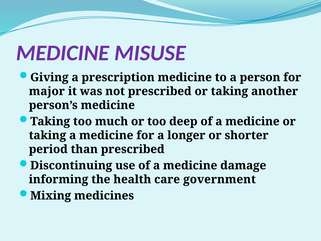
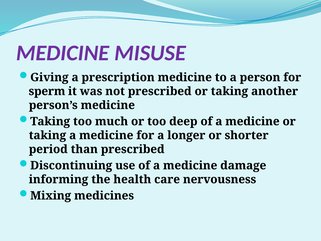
major: major -> sperm
government: government -> nervousness
